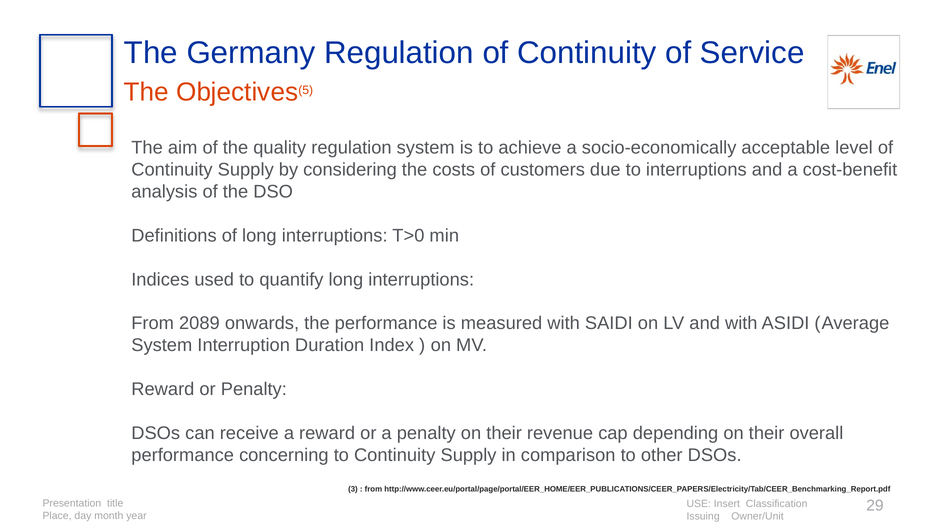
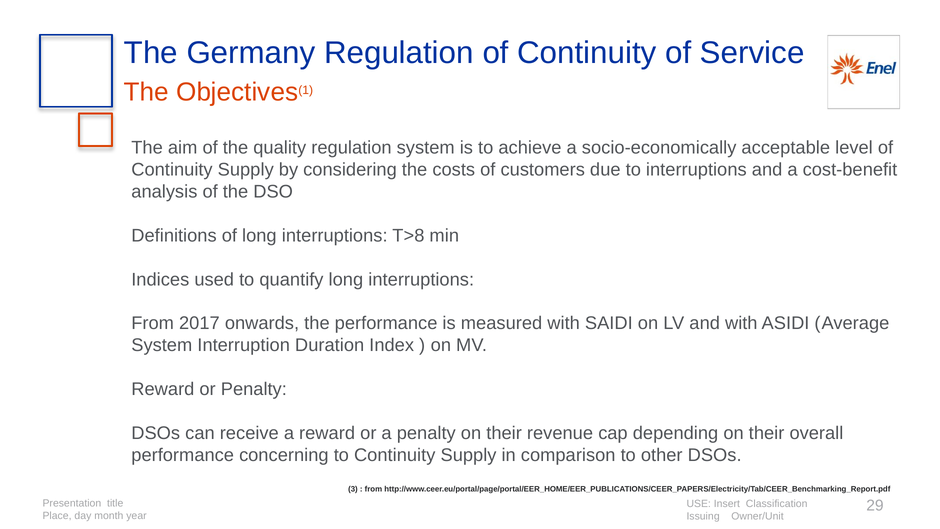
5: 5 -> 1
T>0: T>0 -> T>8
2089: 2089 -> 2017
